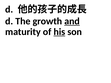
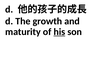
and underline: present -> none
